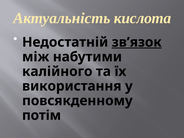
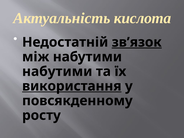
калійного at (57, 71): калійного -> набутими
використання underline: none -> present
потім: потім -> росту
